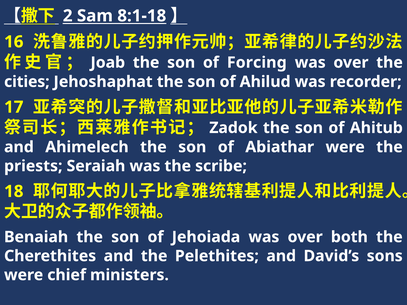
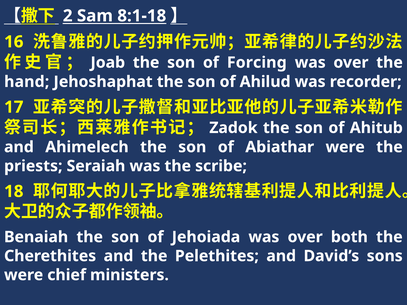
cities: cities -> hand
